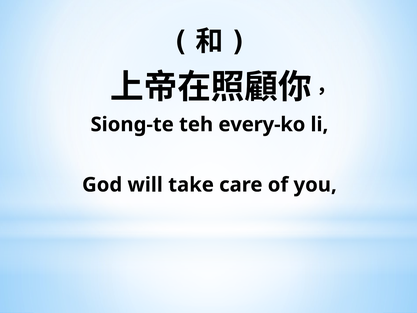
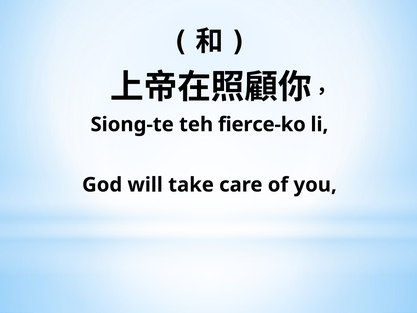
every-ko: every-ko -> fierce-ko
